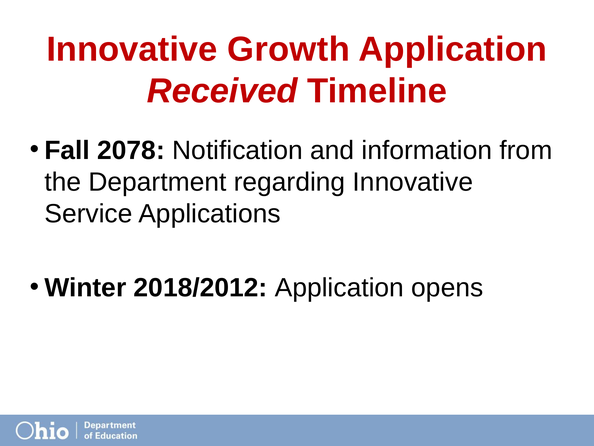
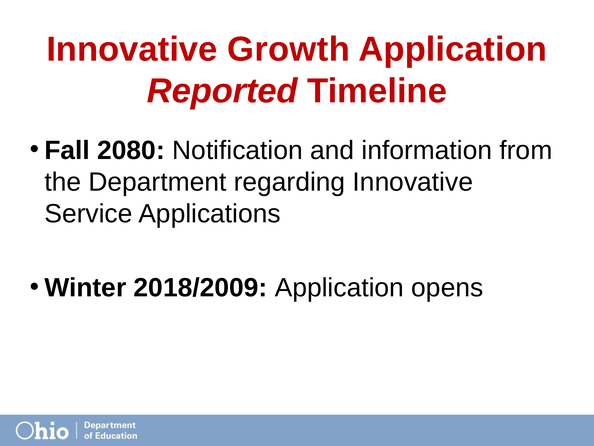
Received: Received -> Reported
2078: 2078 -> 2080
2018/2012: 2018/2012 -> 2018/2009
